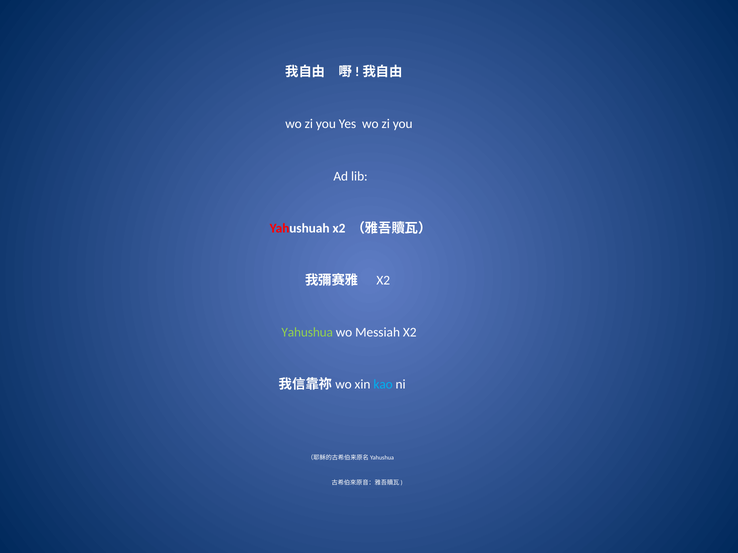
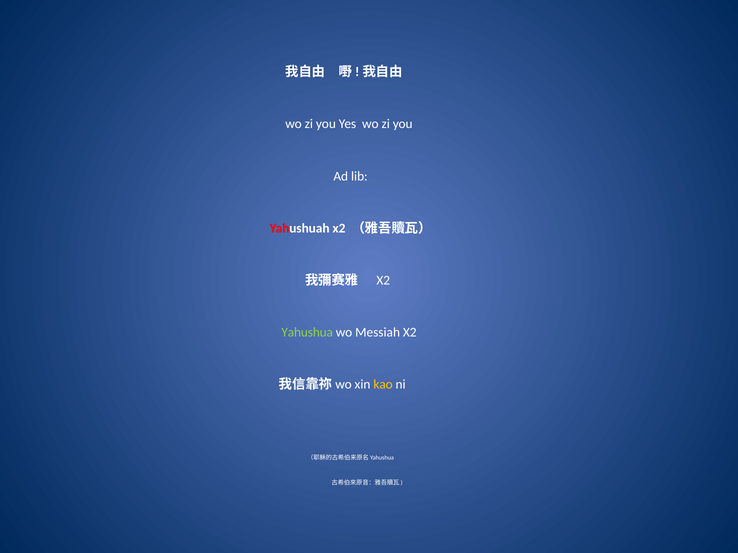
kao colour: light blue -> yellow
